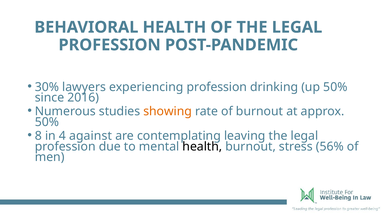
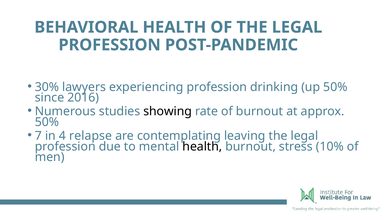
showing colour: orange -> black
8: 8 -> 7
against: against -> relapse
56%: 56% -> 10%
